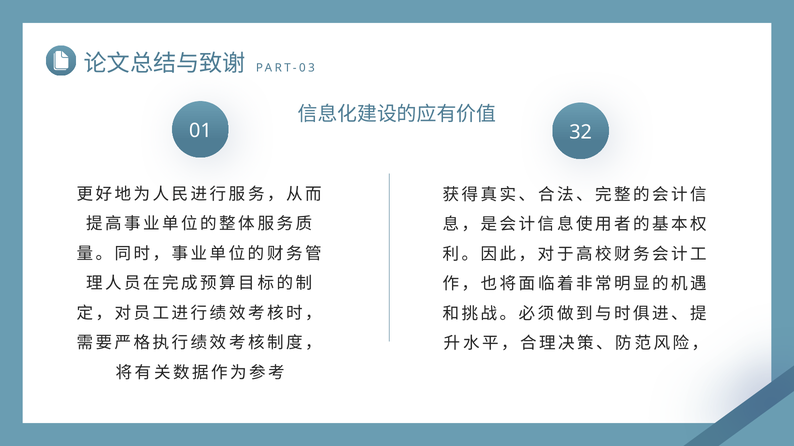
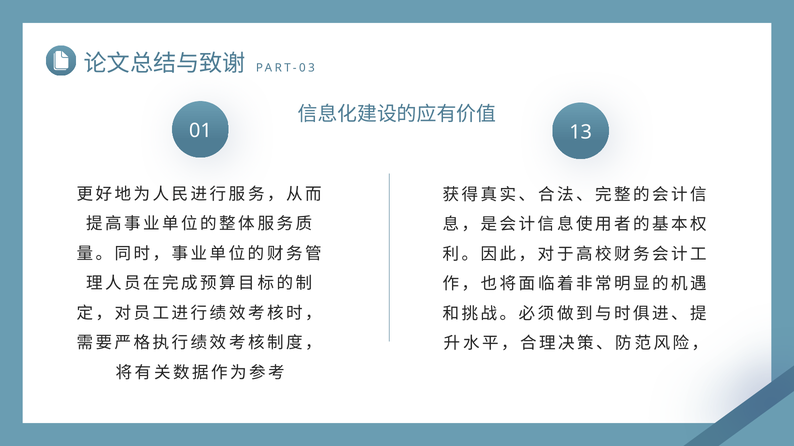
32: 32 -> 13
